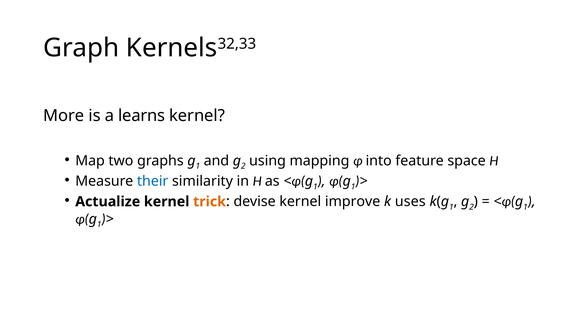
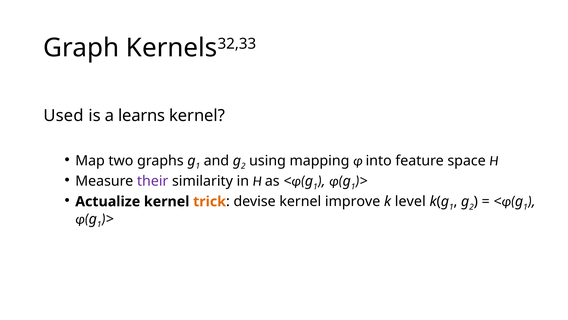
More: More -> Used
their colour: blue -> purple
uses: uses -> level
